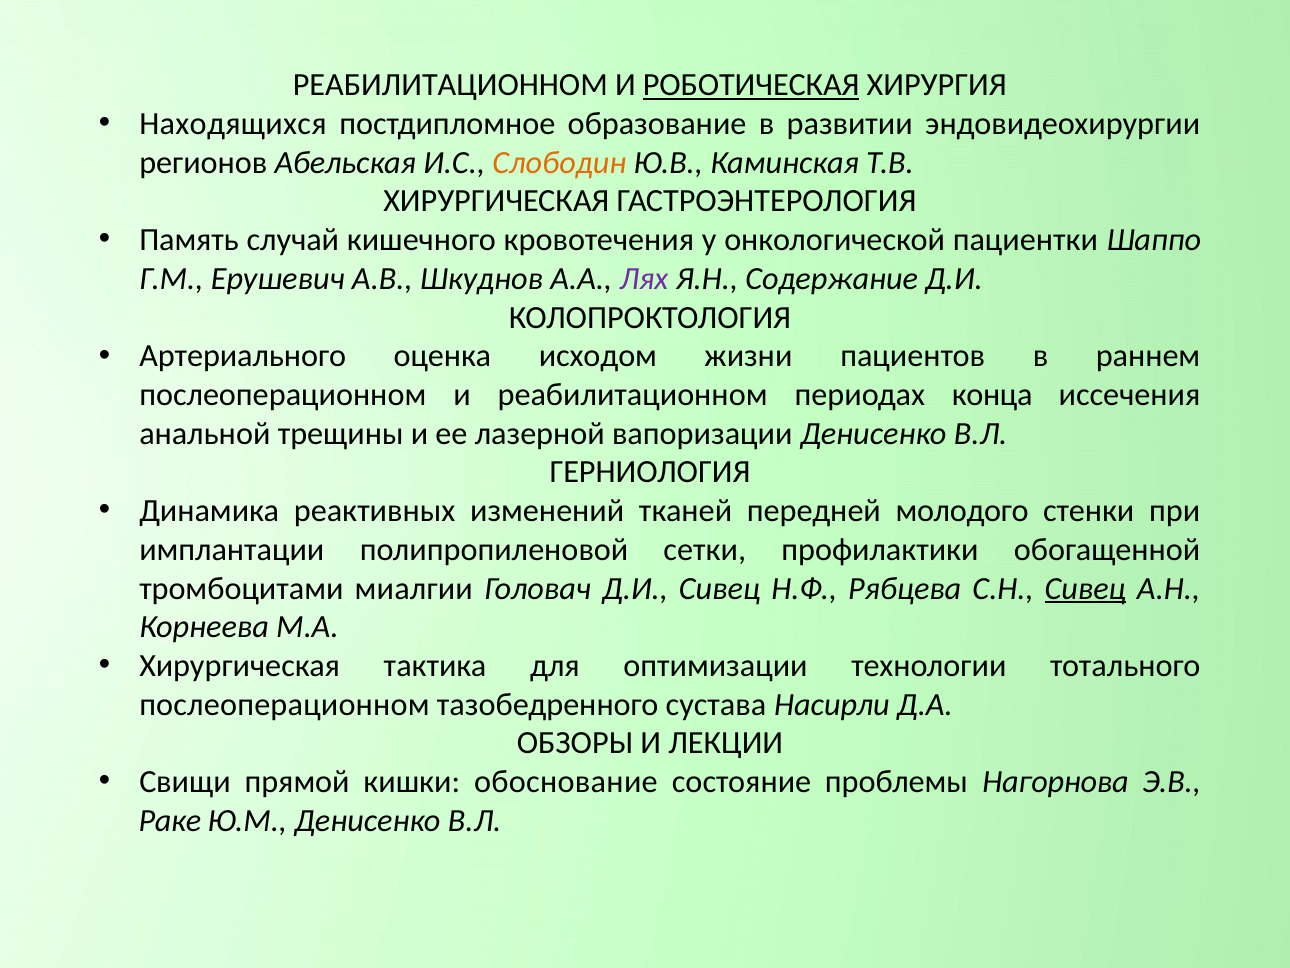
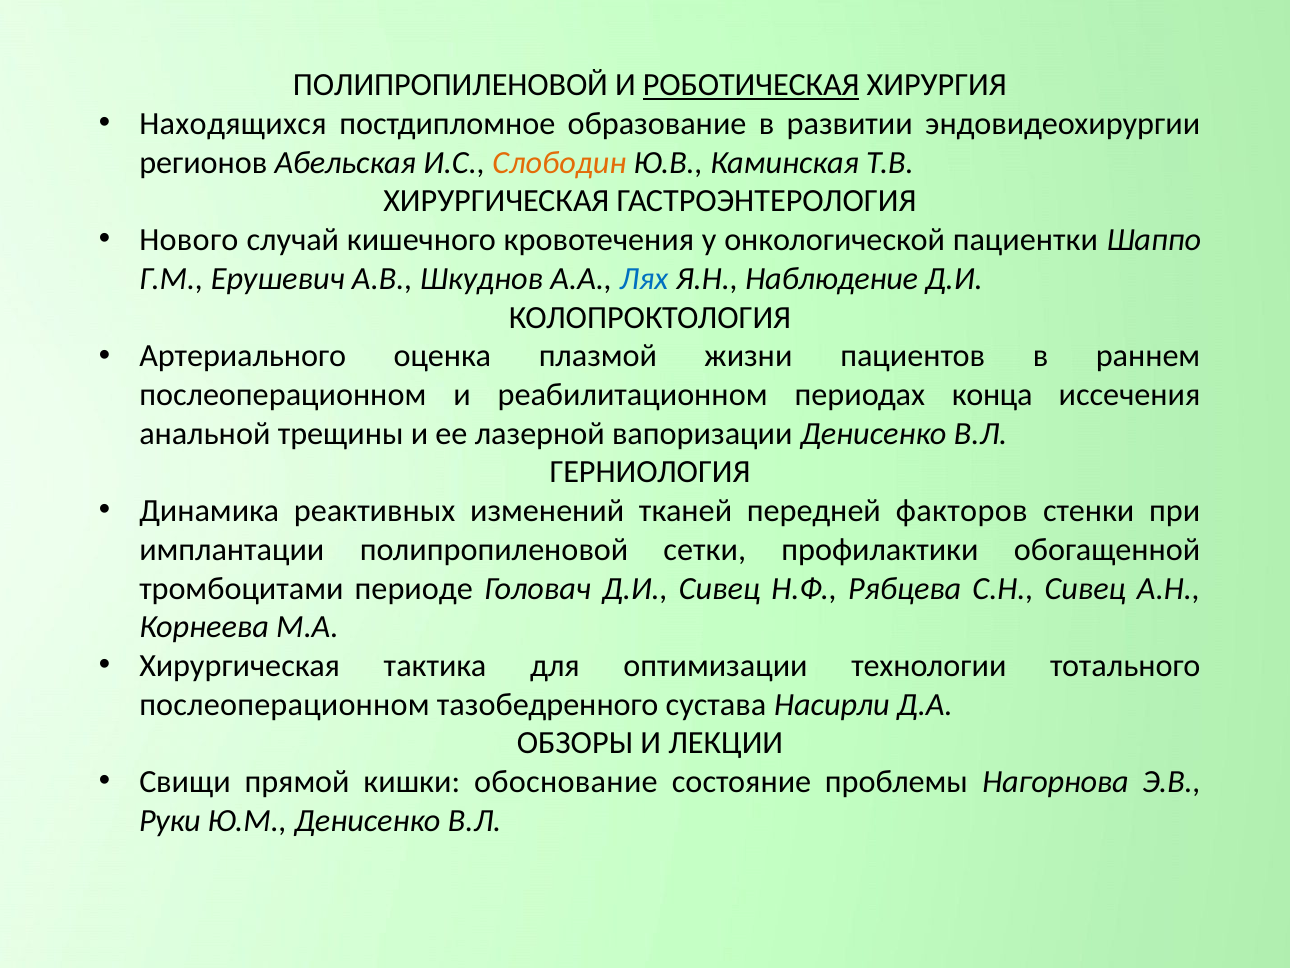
РЕАБИЛИТАЦИОННОМ at (450, 85): РЕАБИЛИТАЦИОННОМ -> ПОЛИПРОПИЛЕНОВОЙ
Память: Память -> Нового
Лях colour: purple -> blue
Содержание: Содержание -> Наблюдение
исходом: исходом -> плазмой
молодого: молодого -> факторов
миалгии: миалгии -> периоде
Сивец at (1085, 588) underline: present -> none
Раке: Раке -> Руки
